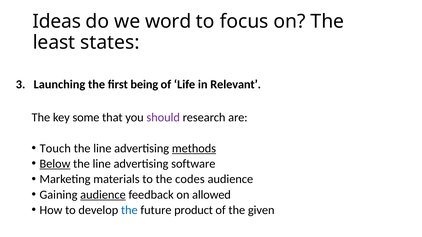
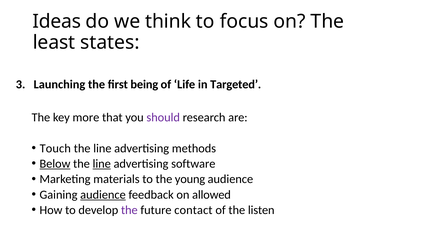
word: word -> think
Relevant: Relevant -> Targeted
some: some -> more
methods underline: present -> none
line at (102, 164) underline: none -> present
codes: codes -> young
the at (129, 210) colour: blue -> purple
product: product -> contact
given: given -> listen
